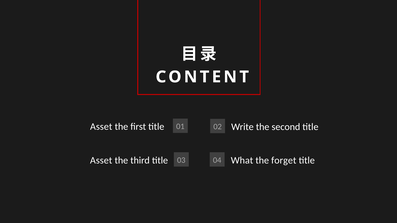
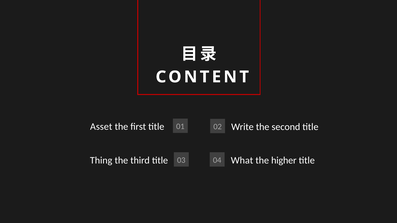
Asset at (101, 161): Asset -> Thing
forget: forget -> higher
